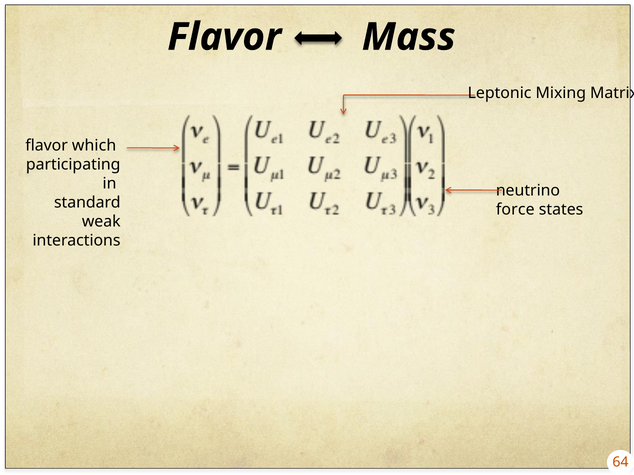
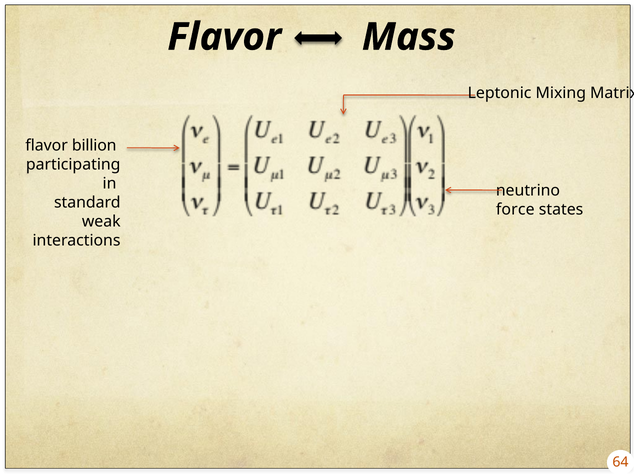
which: which -> billion
